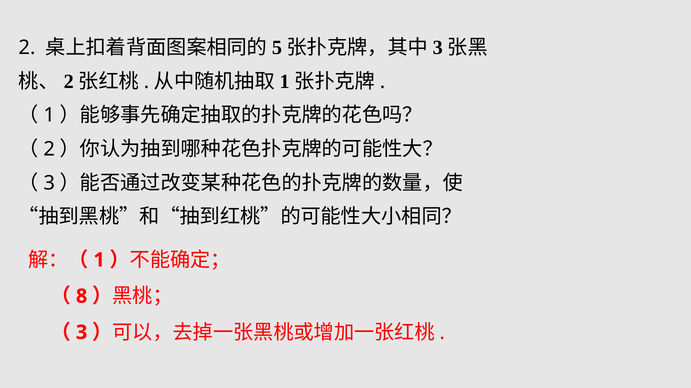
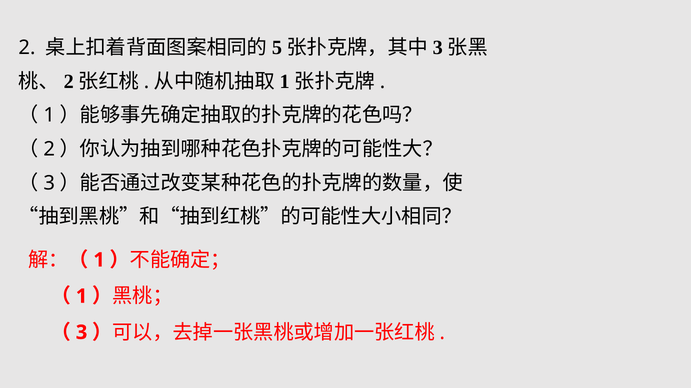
8 at (82, 297): 8 -> 1
